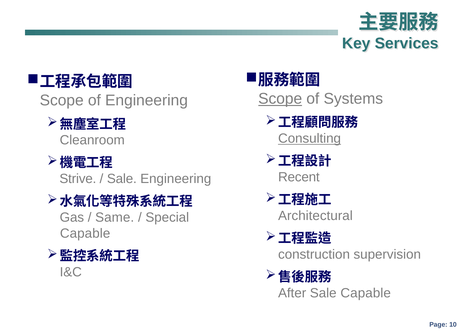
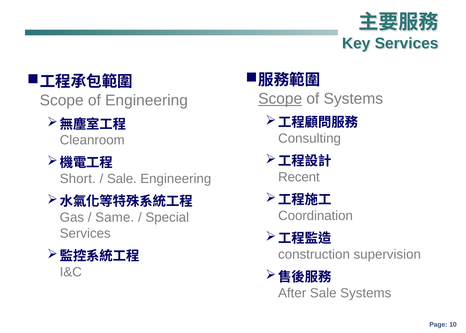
Consulting underline: present -> none
Strive: Strive -> Short
Architectural: Architectural -> Coordination
Capable at (85, 233): Capable -> Services
Sale Capable: Capable -> Systems
